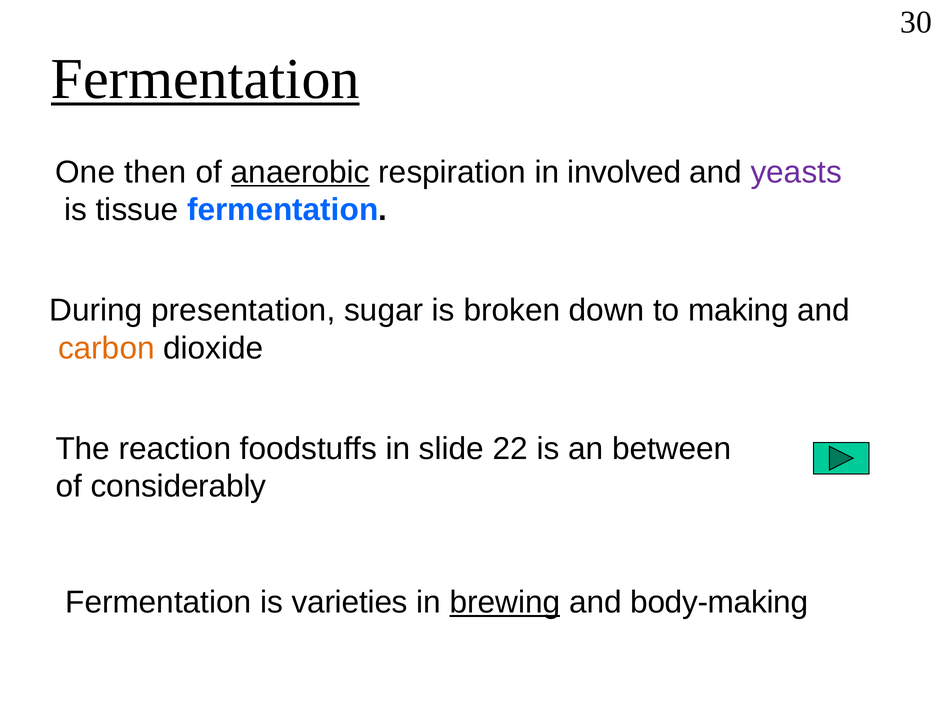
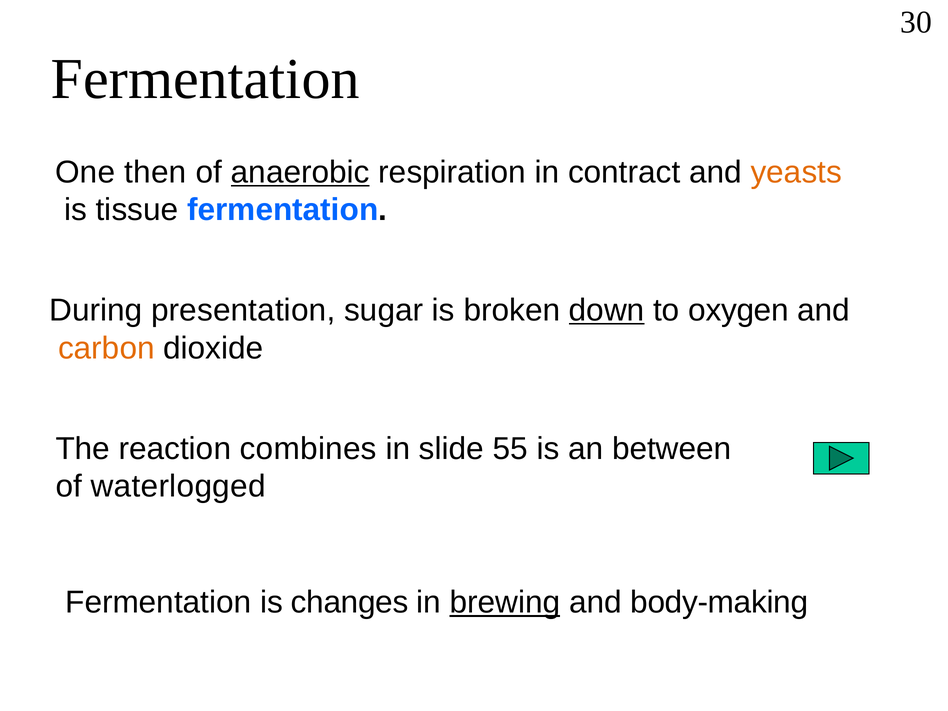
Fermentation at (205, 79) underline: present -> none
involved: involved -> contract
yeasts colour: purple -> orange
down underline: none -> present
making: making -> oxygen
foodstuffs: foodstuffs -> combines
22: 22 -> 55
considerably: considerably -> waterlogged
varieties: varieties -> changes
